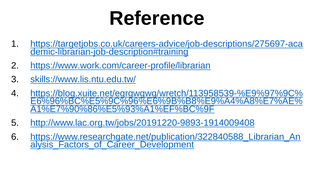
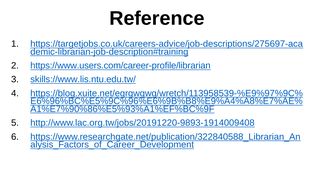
https://www.work.com/career-profile/librarian: https://www.work.com/career-profile/librarian -> https://www.users.com/career-profile/librarian
